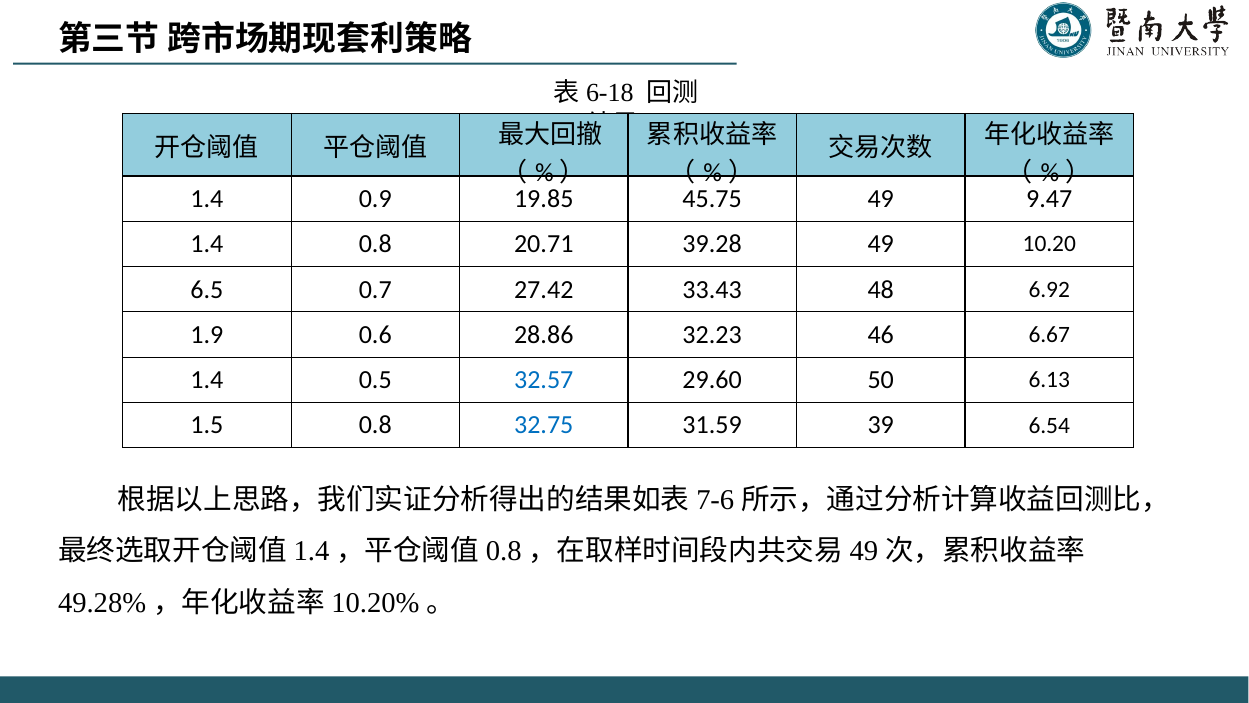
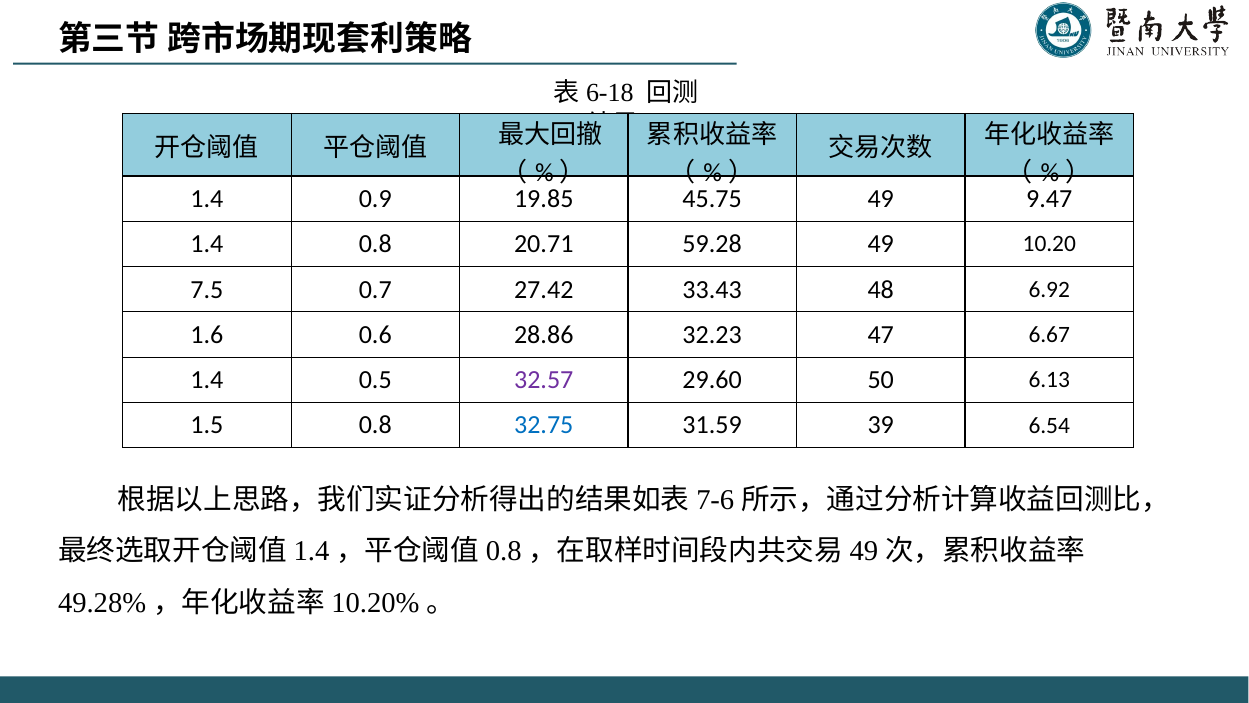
39.28: 39.28 -> 59.28
6.5: 6.5 -> 7.5
1.9: 1.9 -> 1.6
46: 46 -> 47
32.57 colour: blue -> purple
